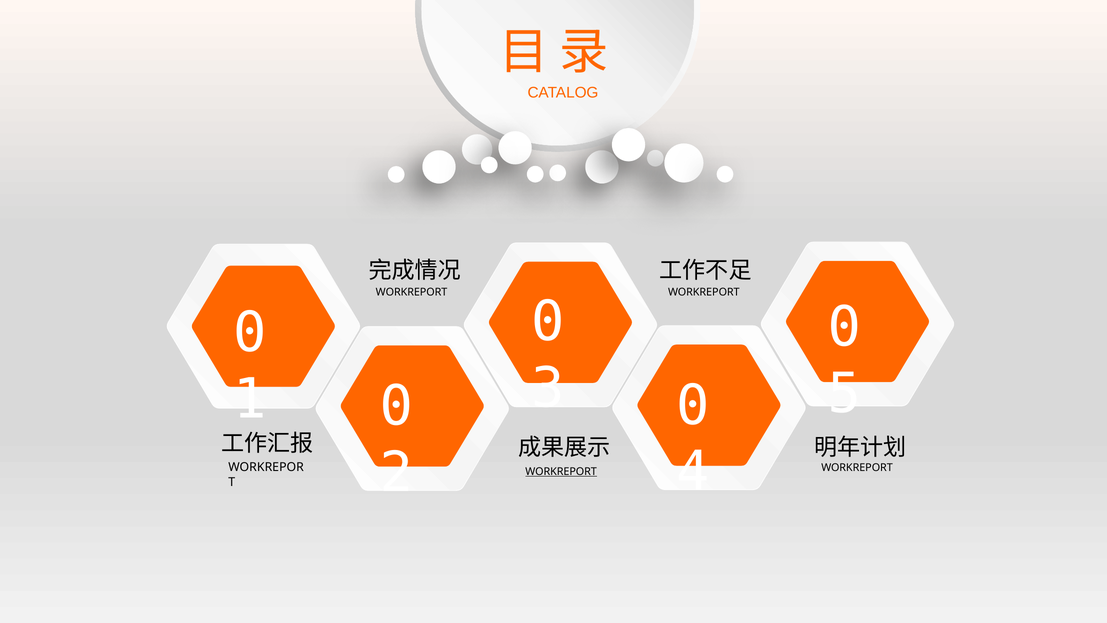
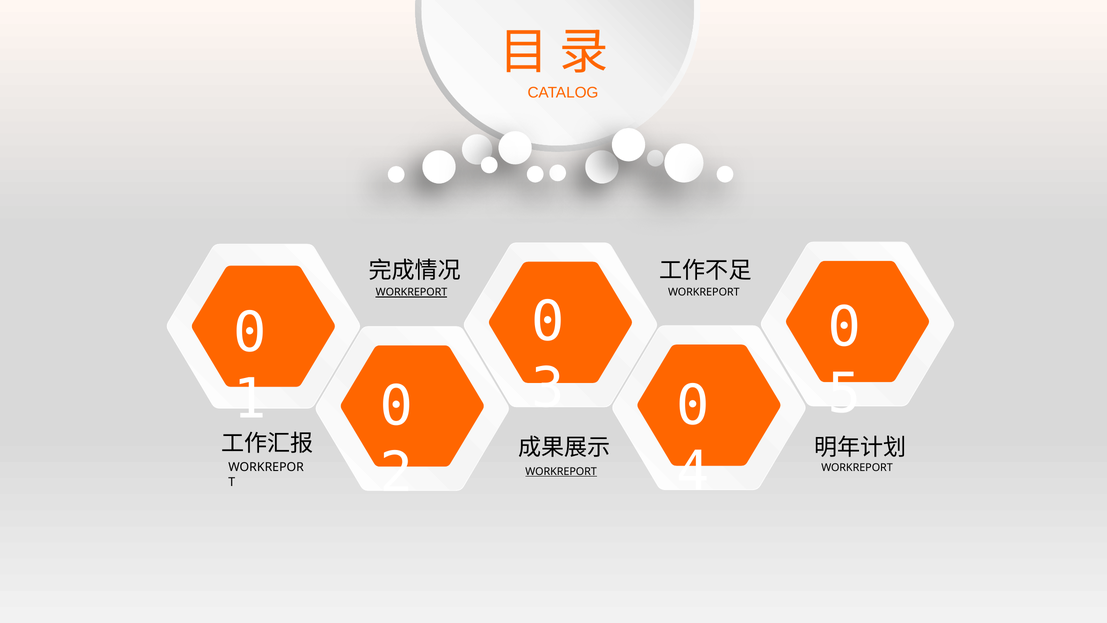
WORKREPORT at (412, 292) underline: none -> present
